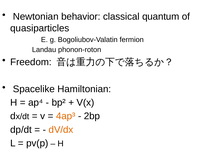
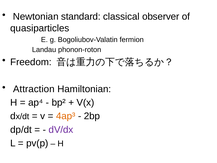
behavior: behavior -> standard
quantum: quantum -> observer
Spacelike: Spacelike -> Attraction
dV/dx colour: orange -> purple
